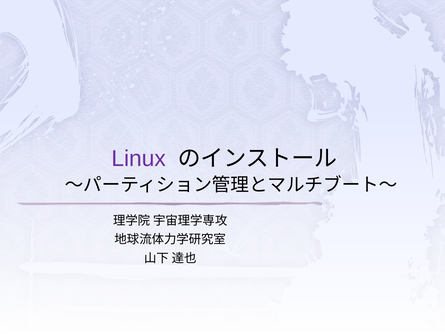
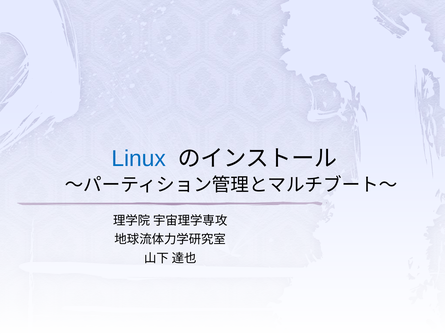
Linux colour: purple -> blue
